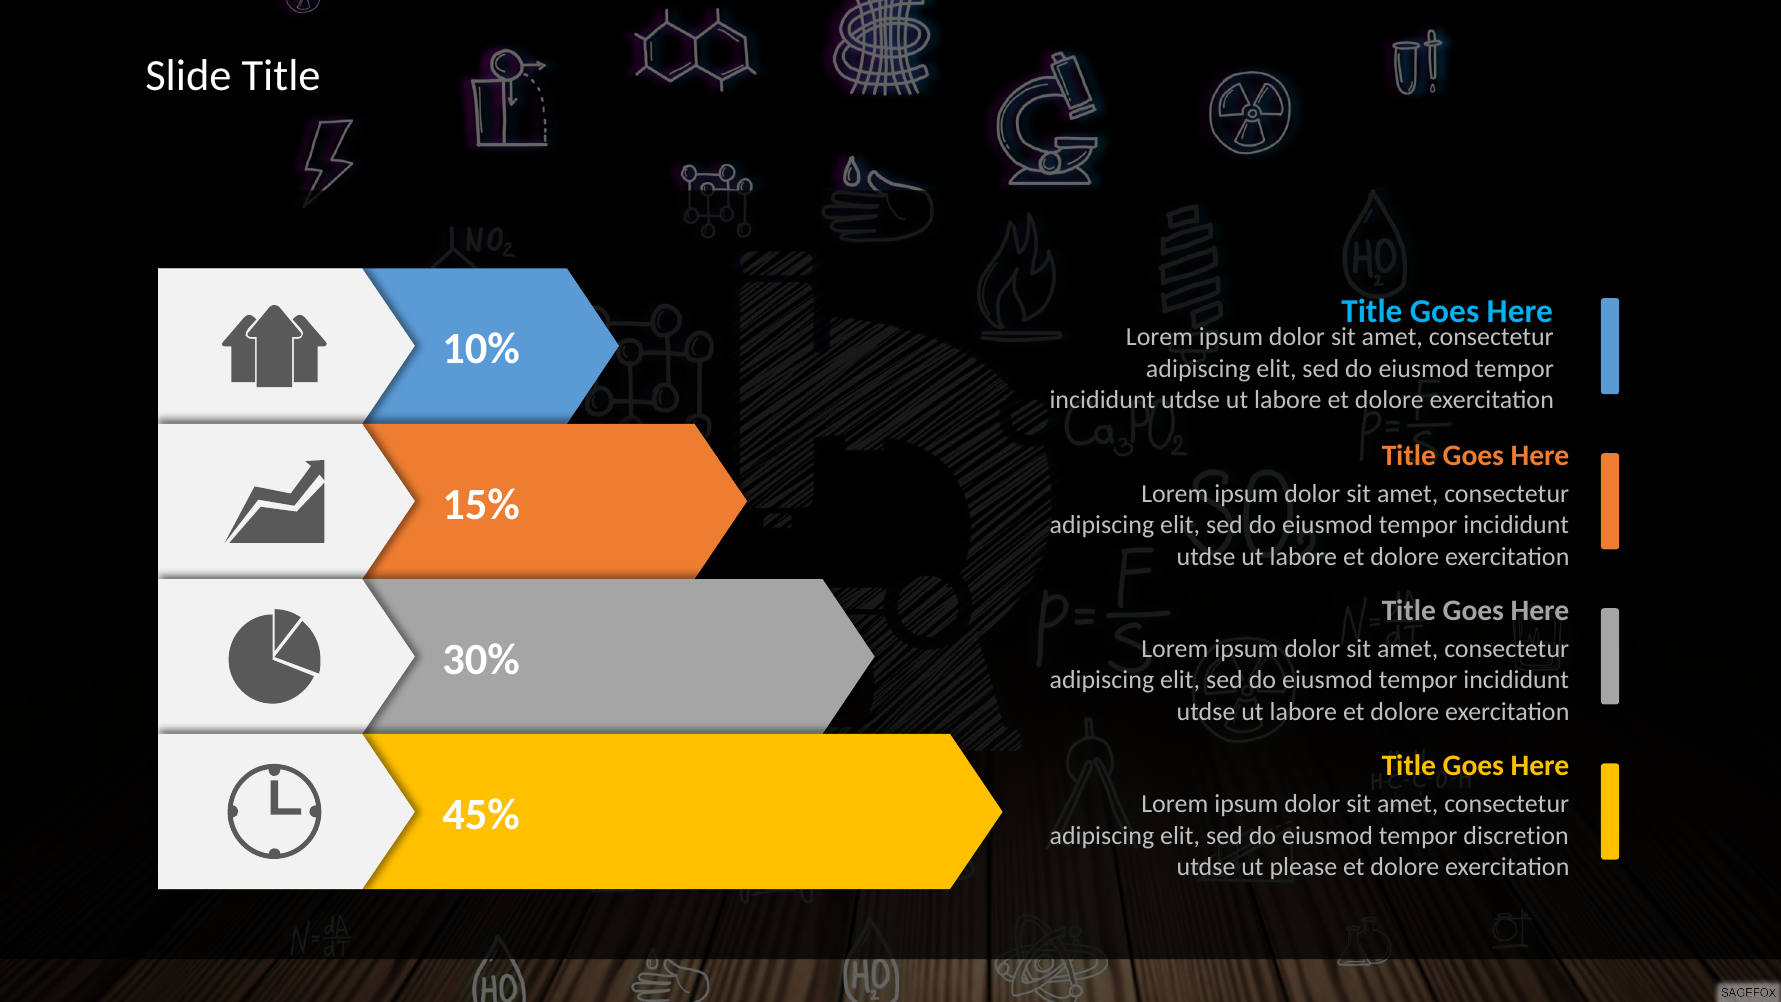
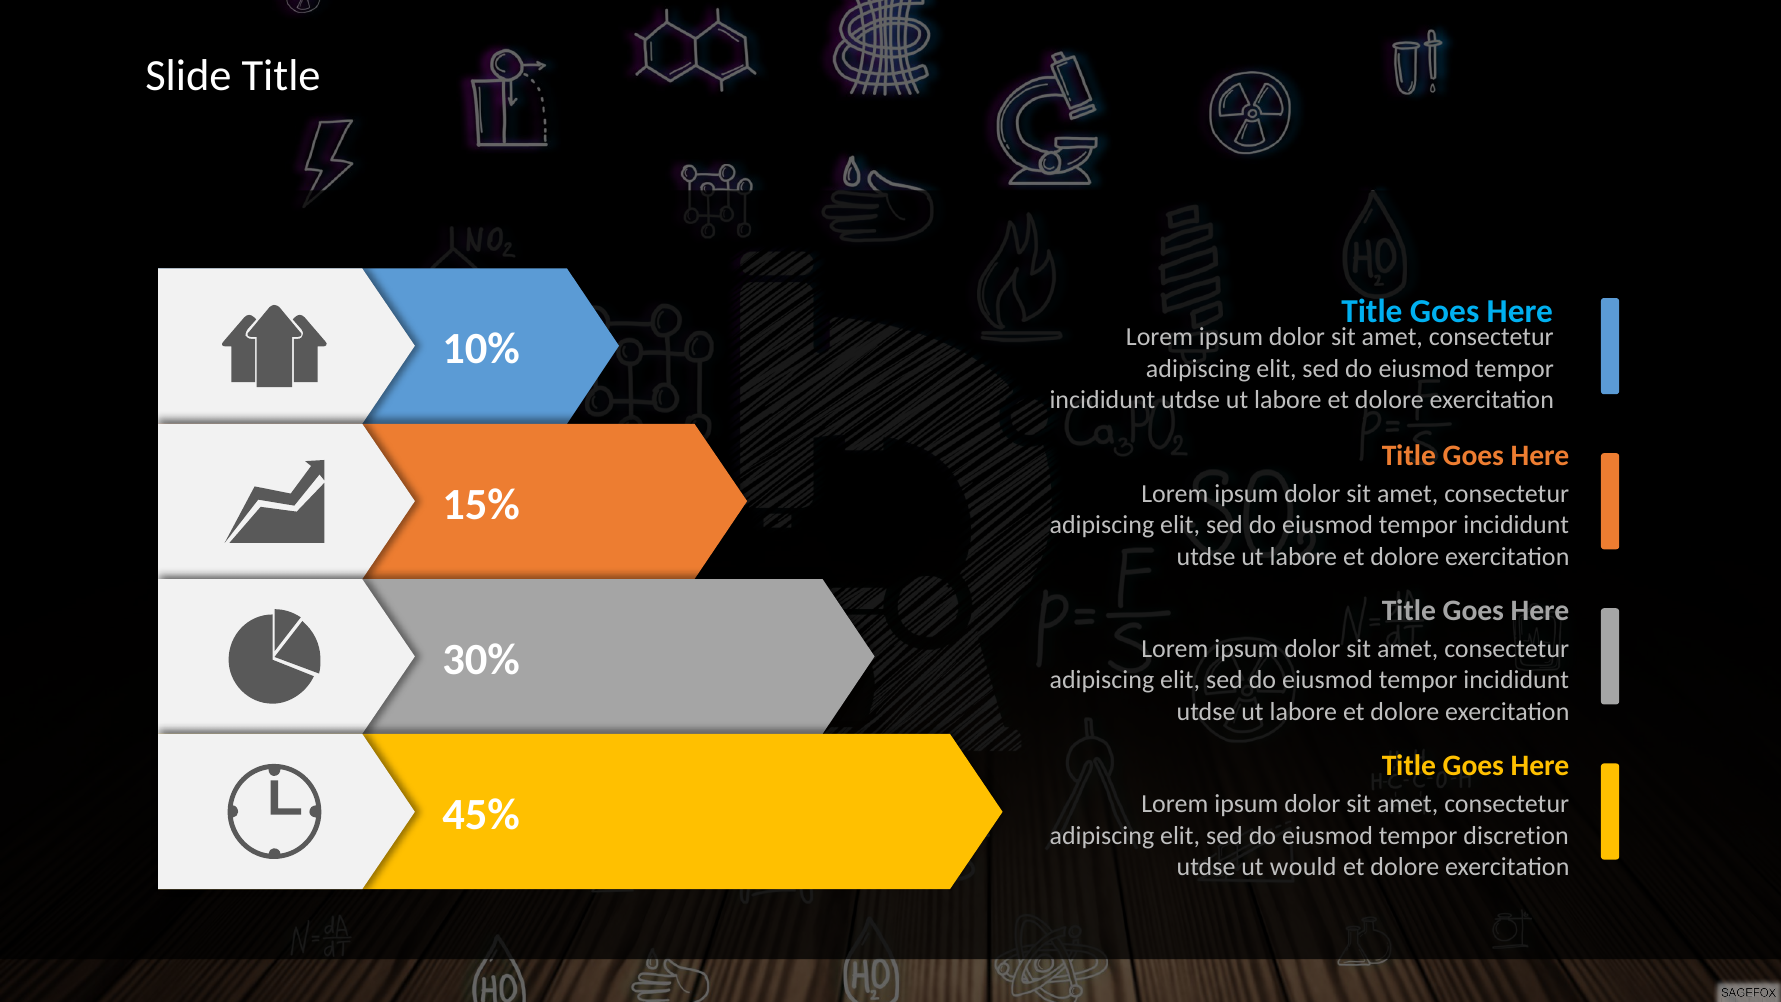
please: please -> would
